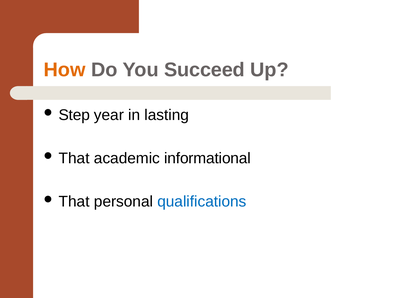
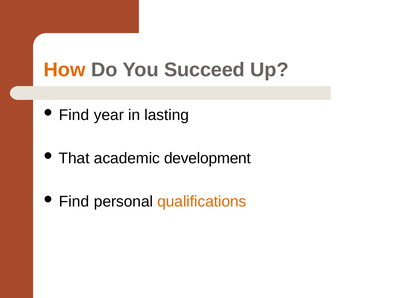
Step at (74, 115): Step -> Find
informational: informational -> development
That at (74, 201): That -> Find
qualifications colour: blue -> orange
